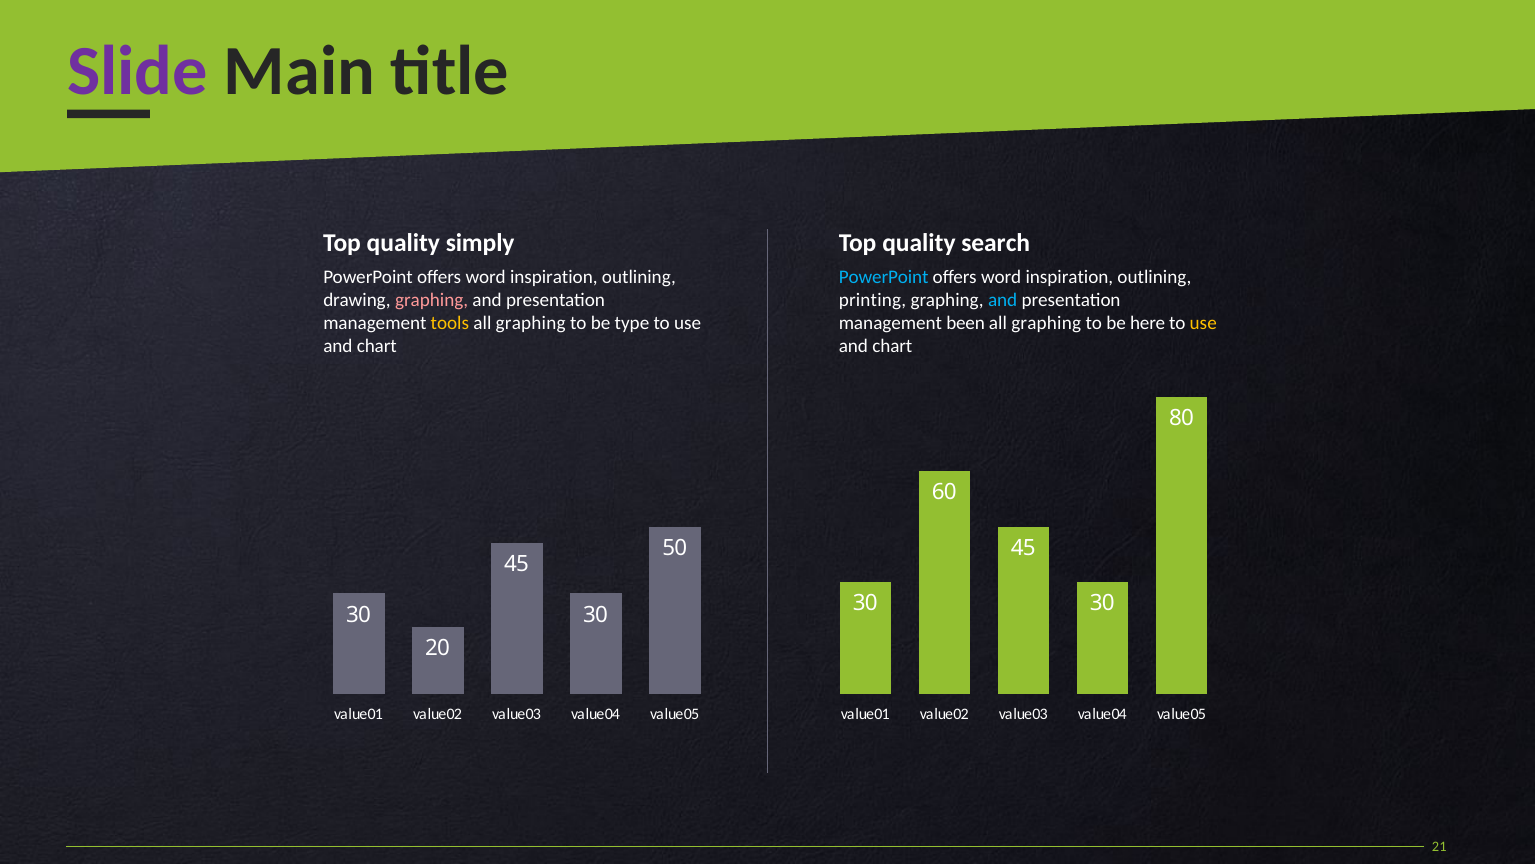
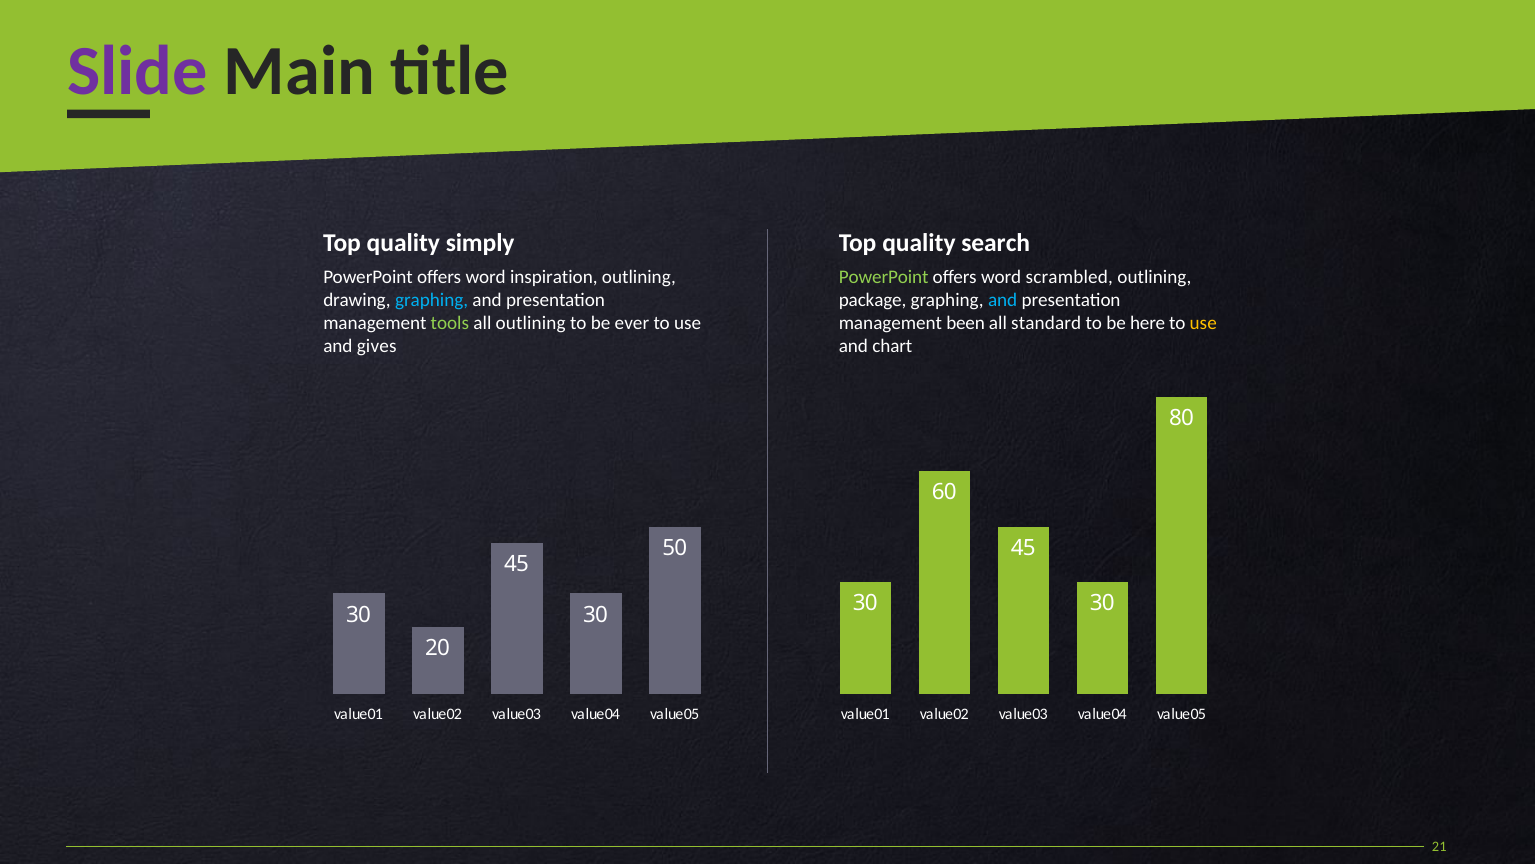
PowerPoint at (884, 277) colour: light blue -> light green
inspiration at (1069, 277): inspiration -> scrambled
graphing at (432, 300) colour: pink -> light blue
printing: printing -> package
tools colour: yellow -> light green
graphing at (531, 323): graphing -> outlining
type: type -> ever
graphing at (1046, 323): graphing -> standard
chart at (377, 346): chart -> gives
